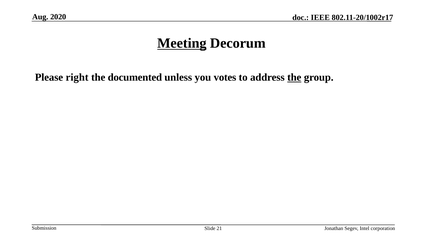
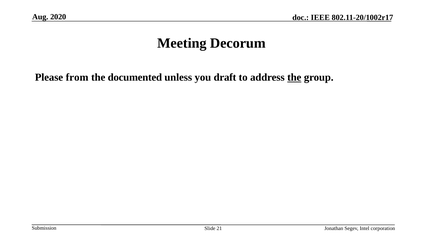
Meeting underline: present -> none
right: right -> from
votes: votes -> draft
